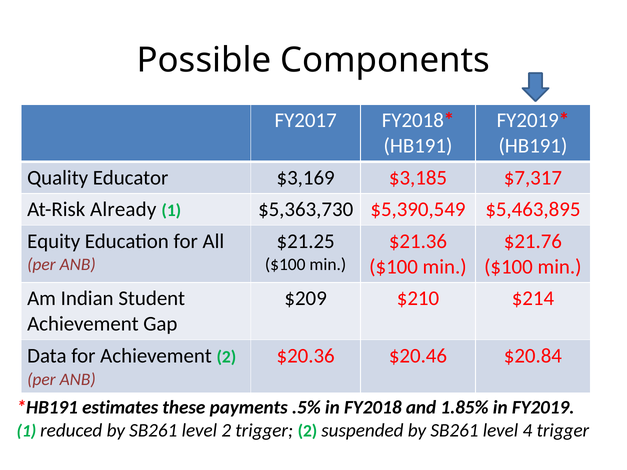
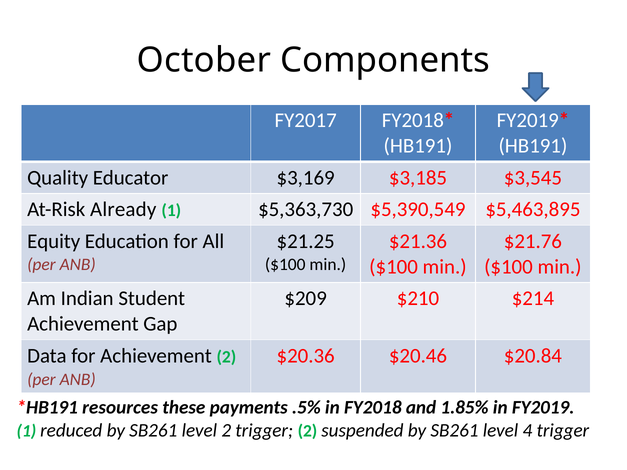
Possible: Possible -> October
$7,317: $7,317 -> $3,545
estimates: estimates -> resources
